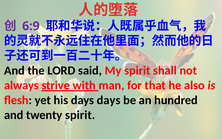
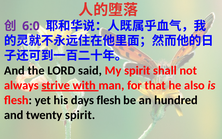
6:9: 6:9 -> 6:0
days days: days -> flesh
